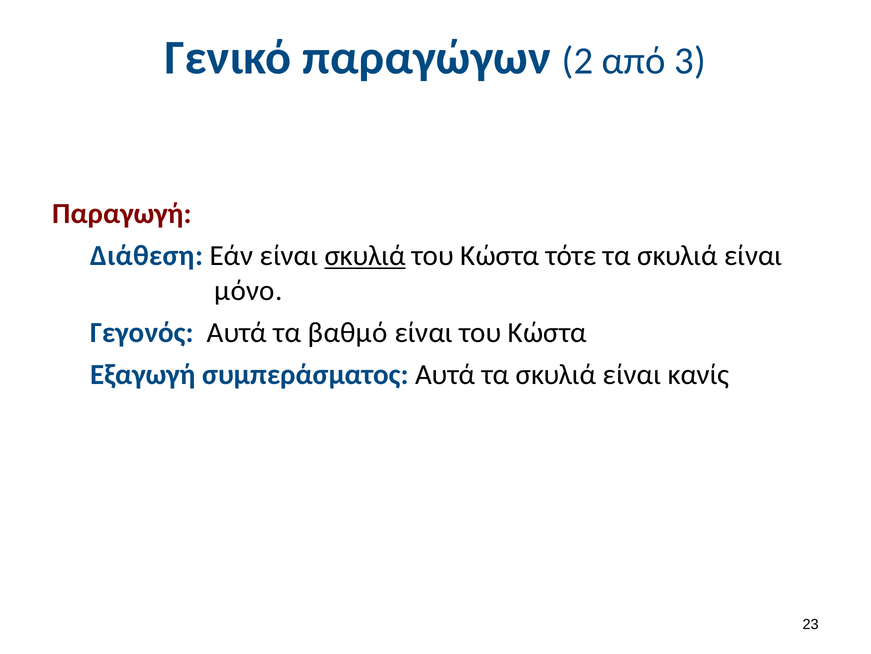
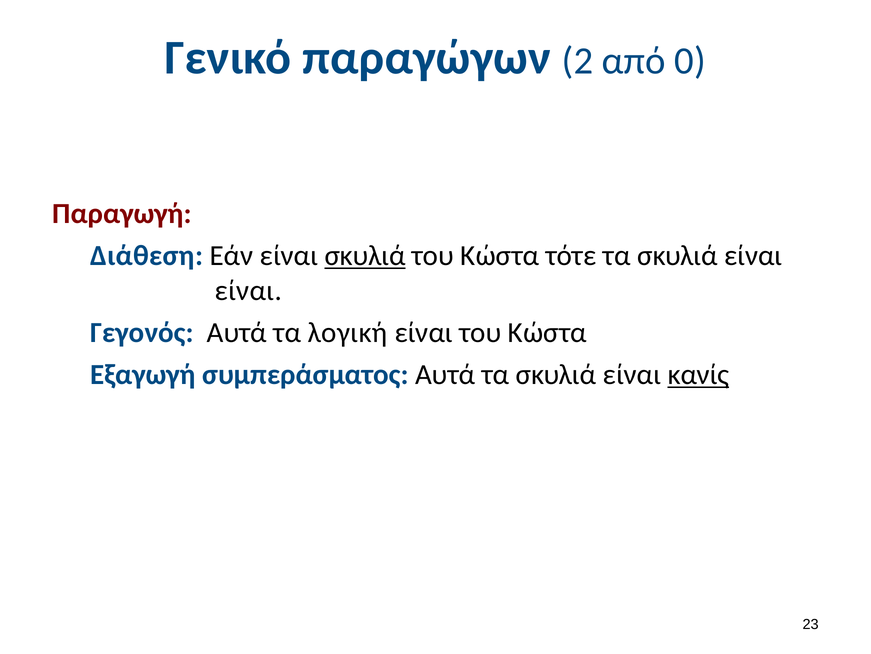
3: 3 -> 0
μόνο at (248, 290): μόνο -> είναι
βαθμό: βαθμό -> λογική
κανίς underline: none -> present
